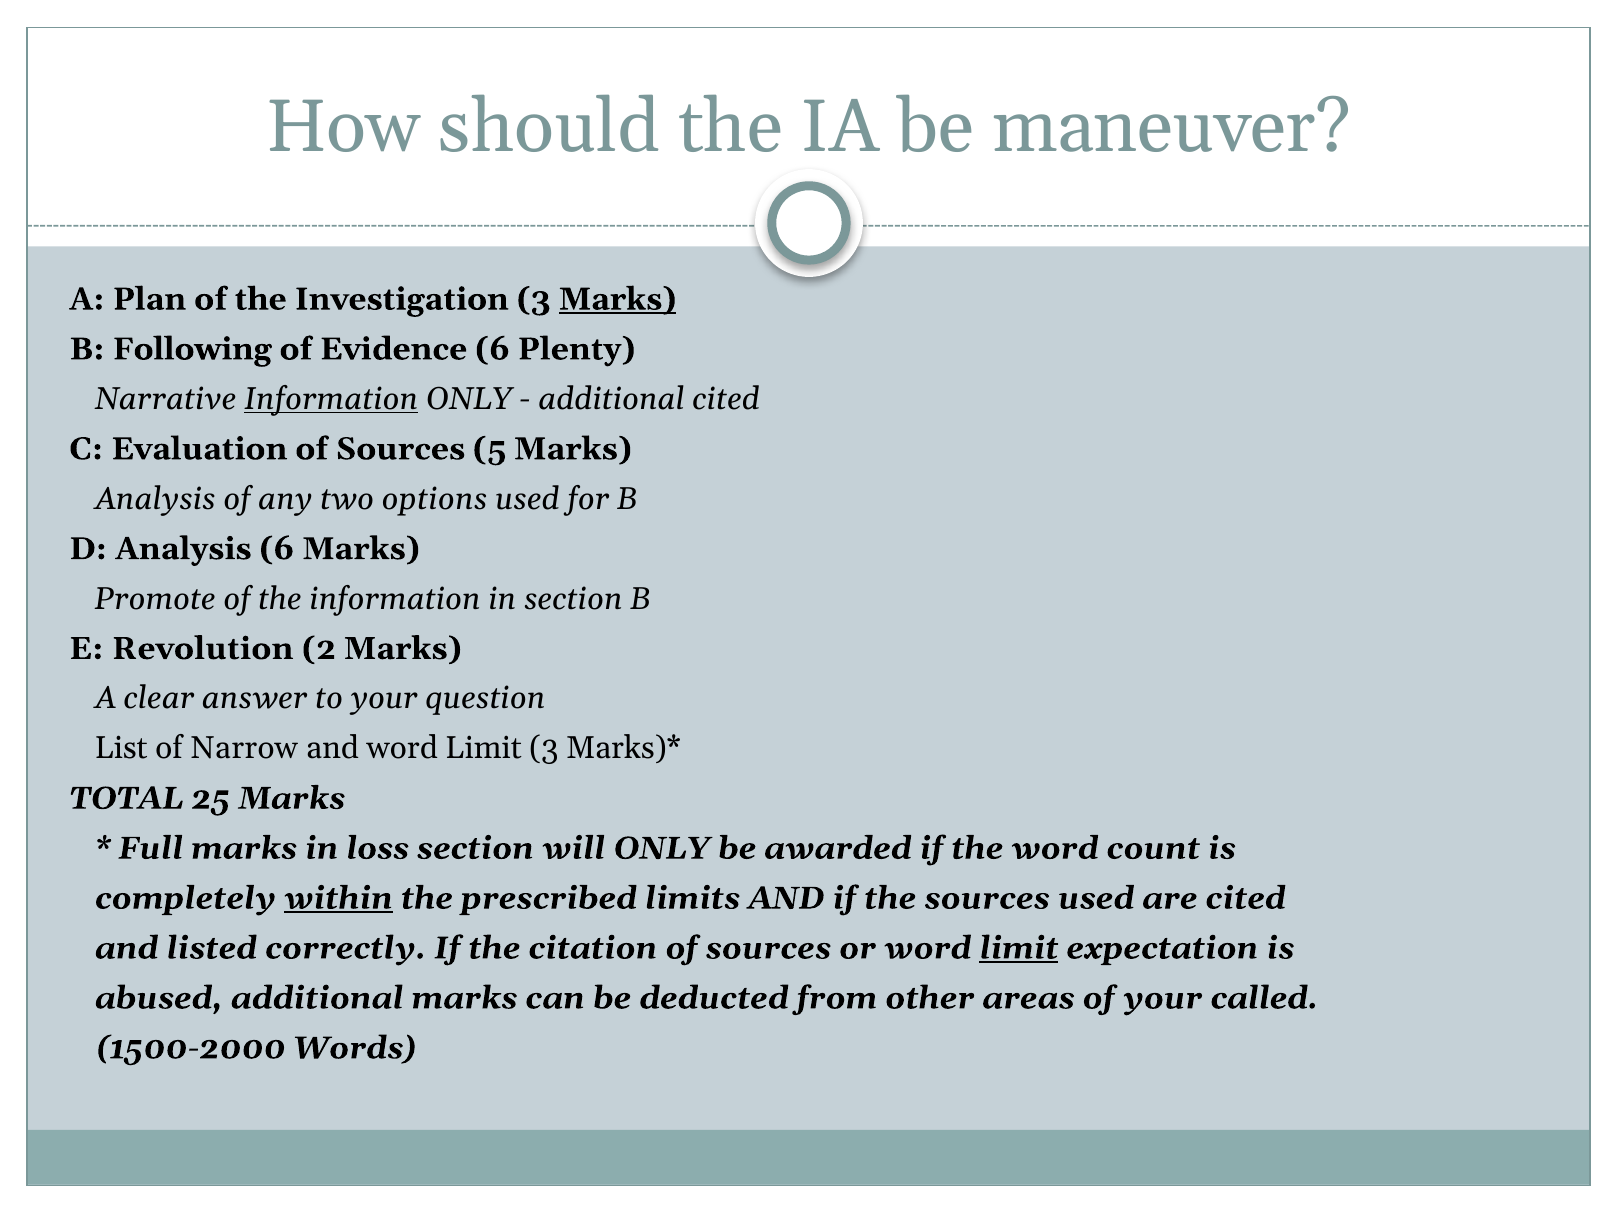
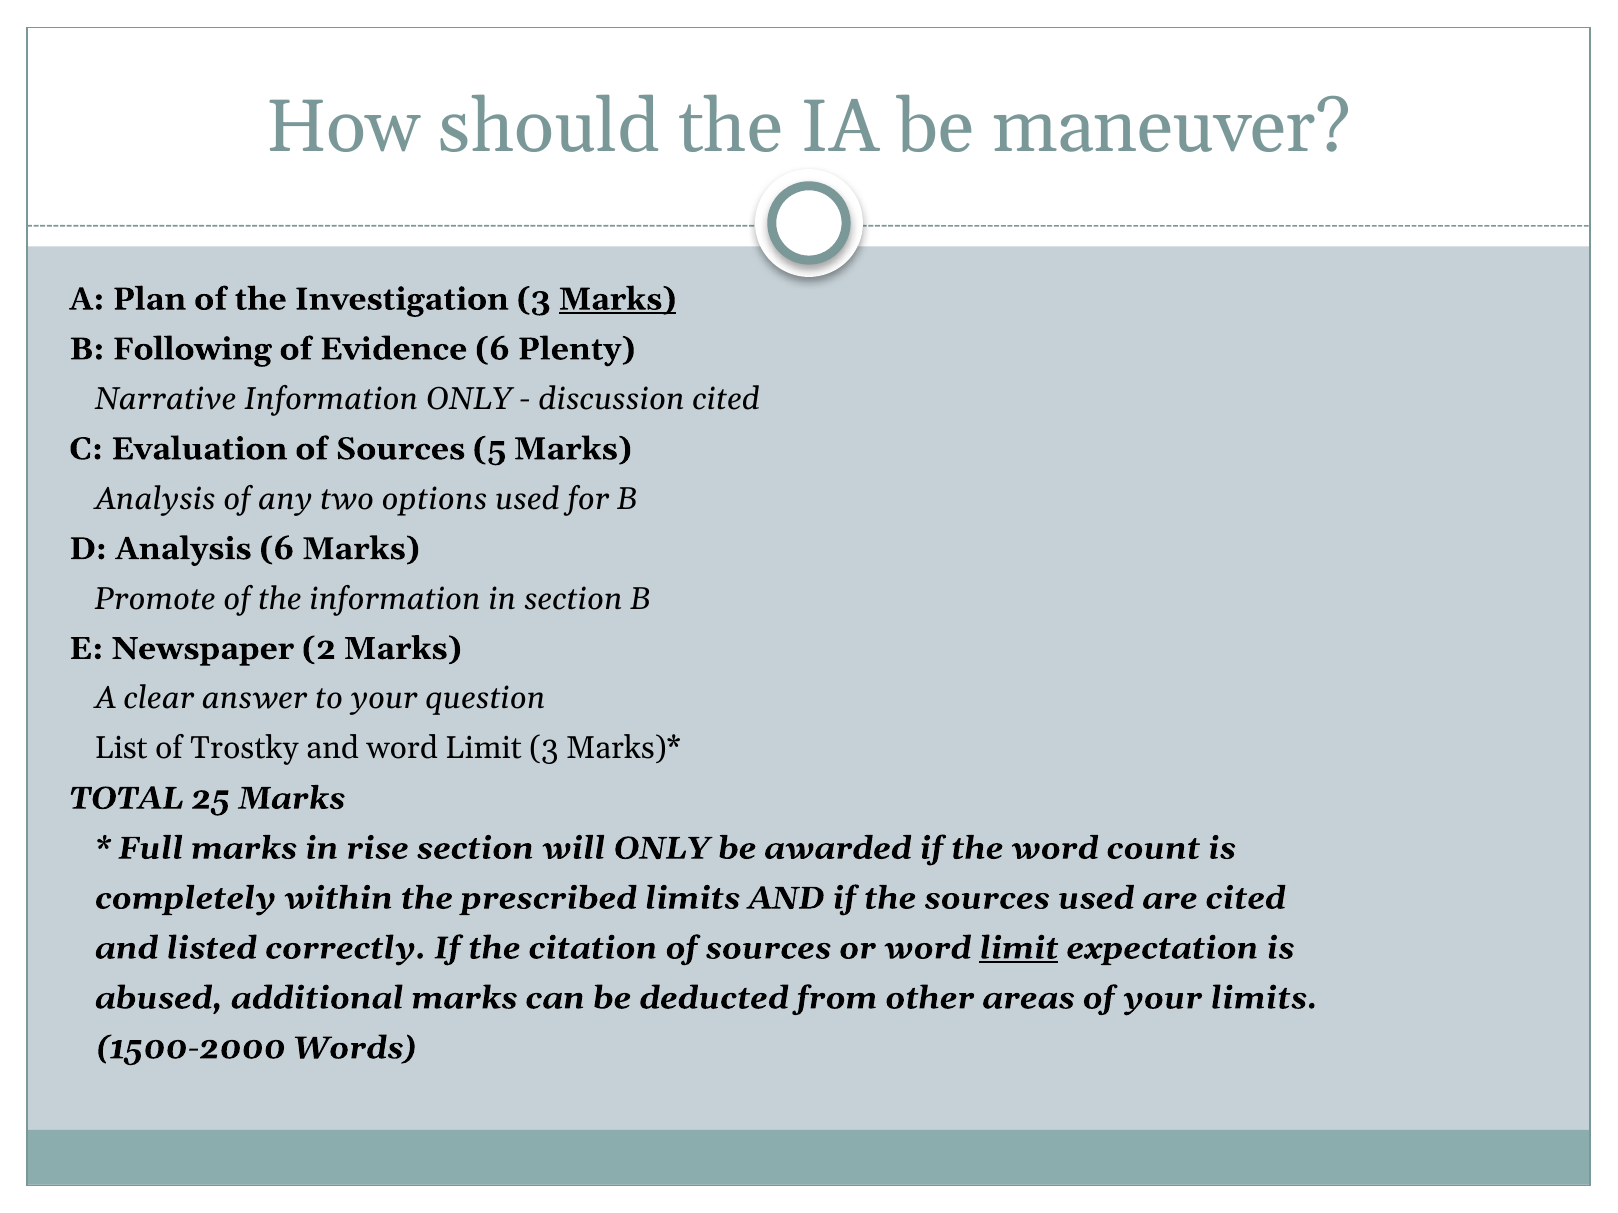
Information at (331, 399) underline: present -> none
additional at (612, 399): additional -> discussion
Revolution: Revolution -> Newspaper
Narrow: Narrow -> Trostky
loss: loss -> rise
within underline: present -> none
your called: called -> limits
